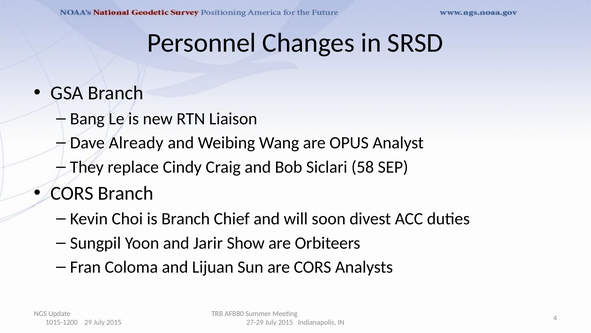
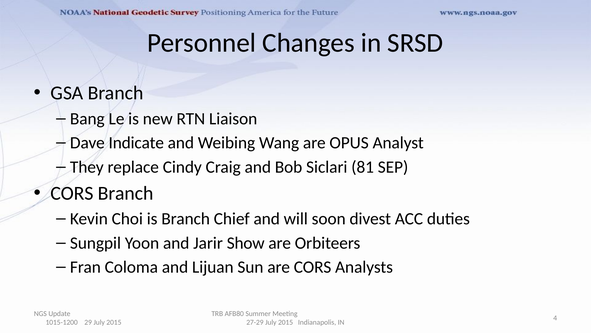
Already: Already -> Indicate
58: 58 -> 81
